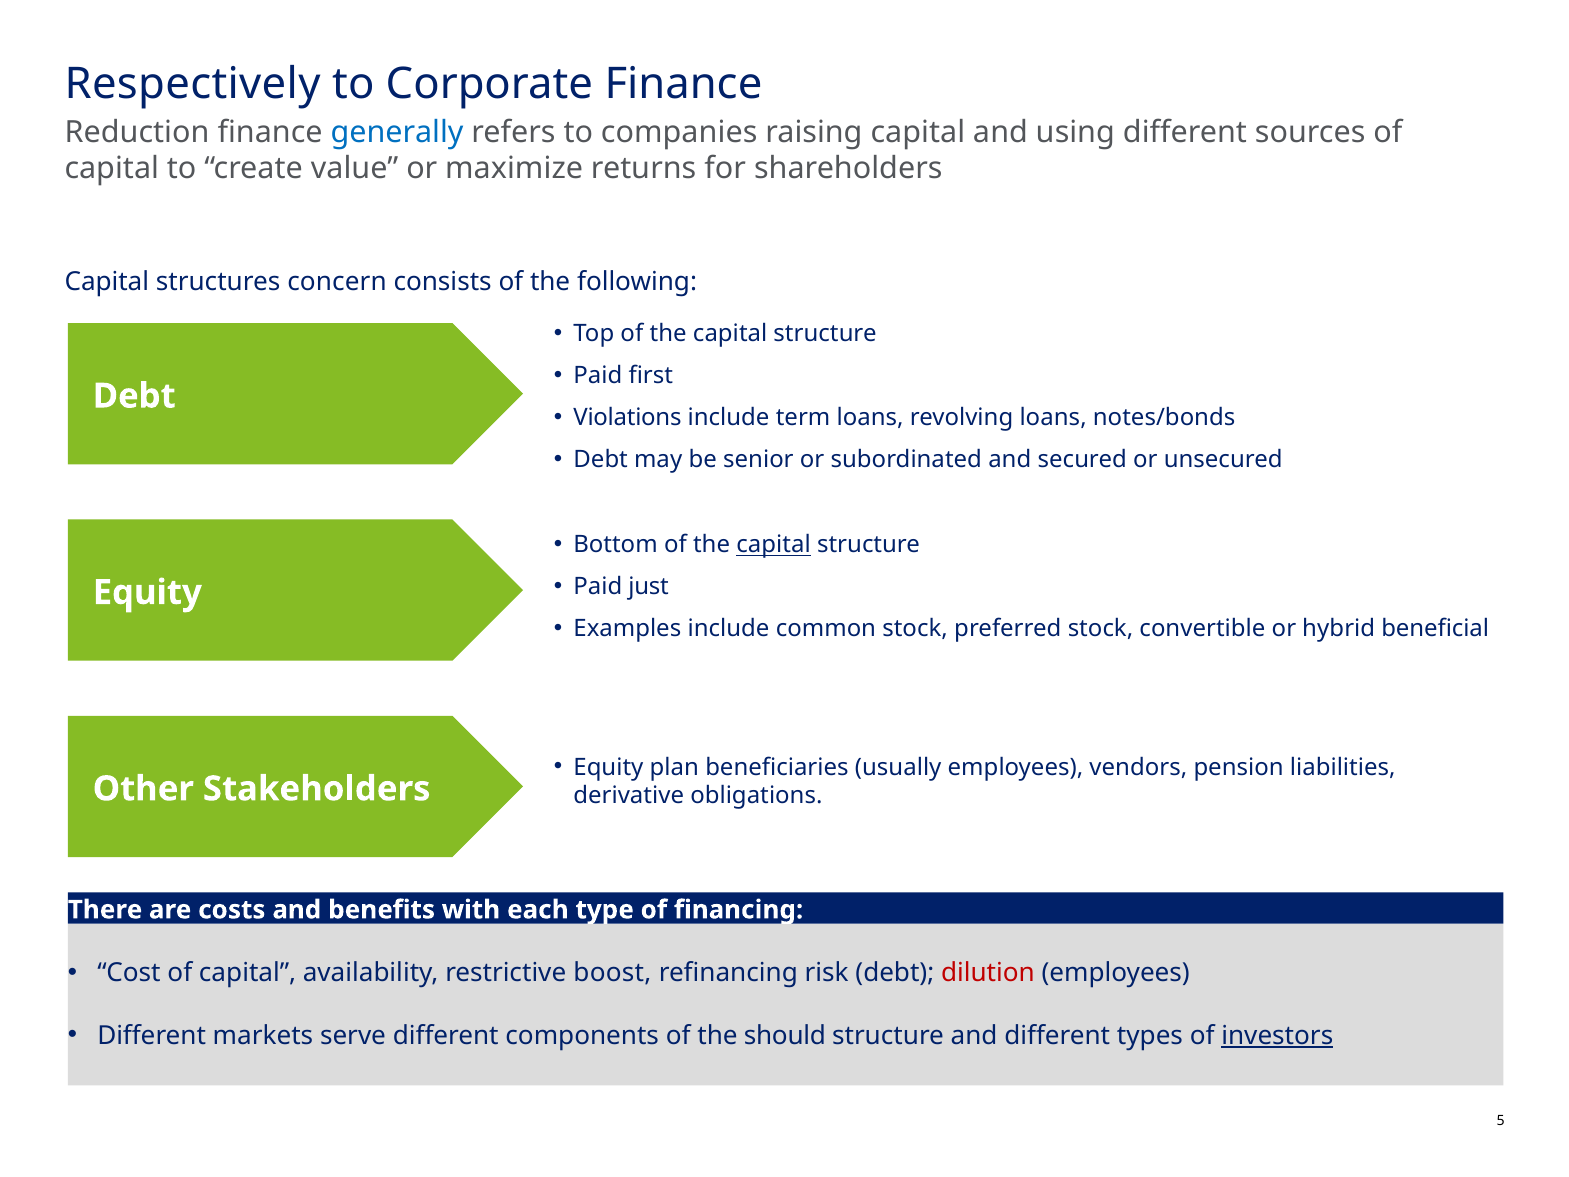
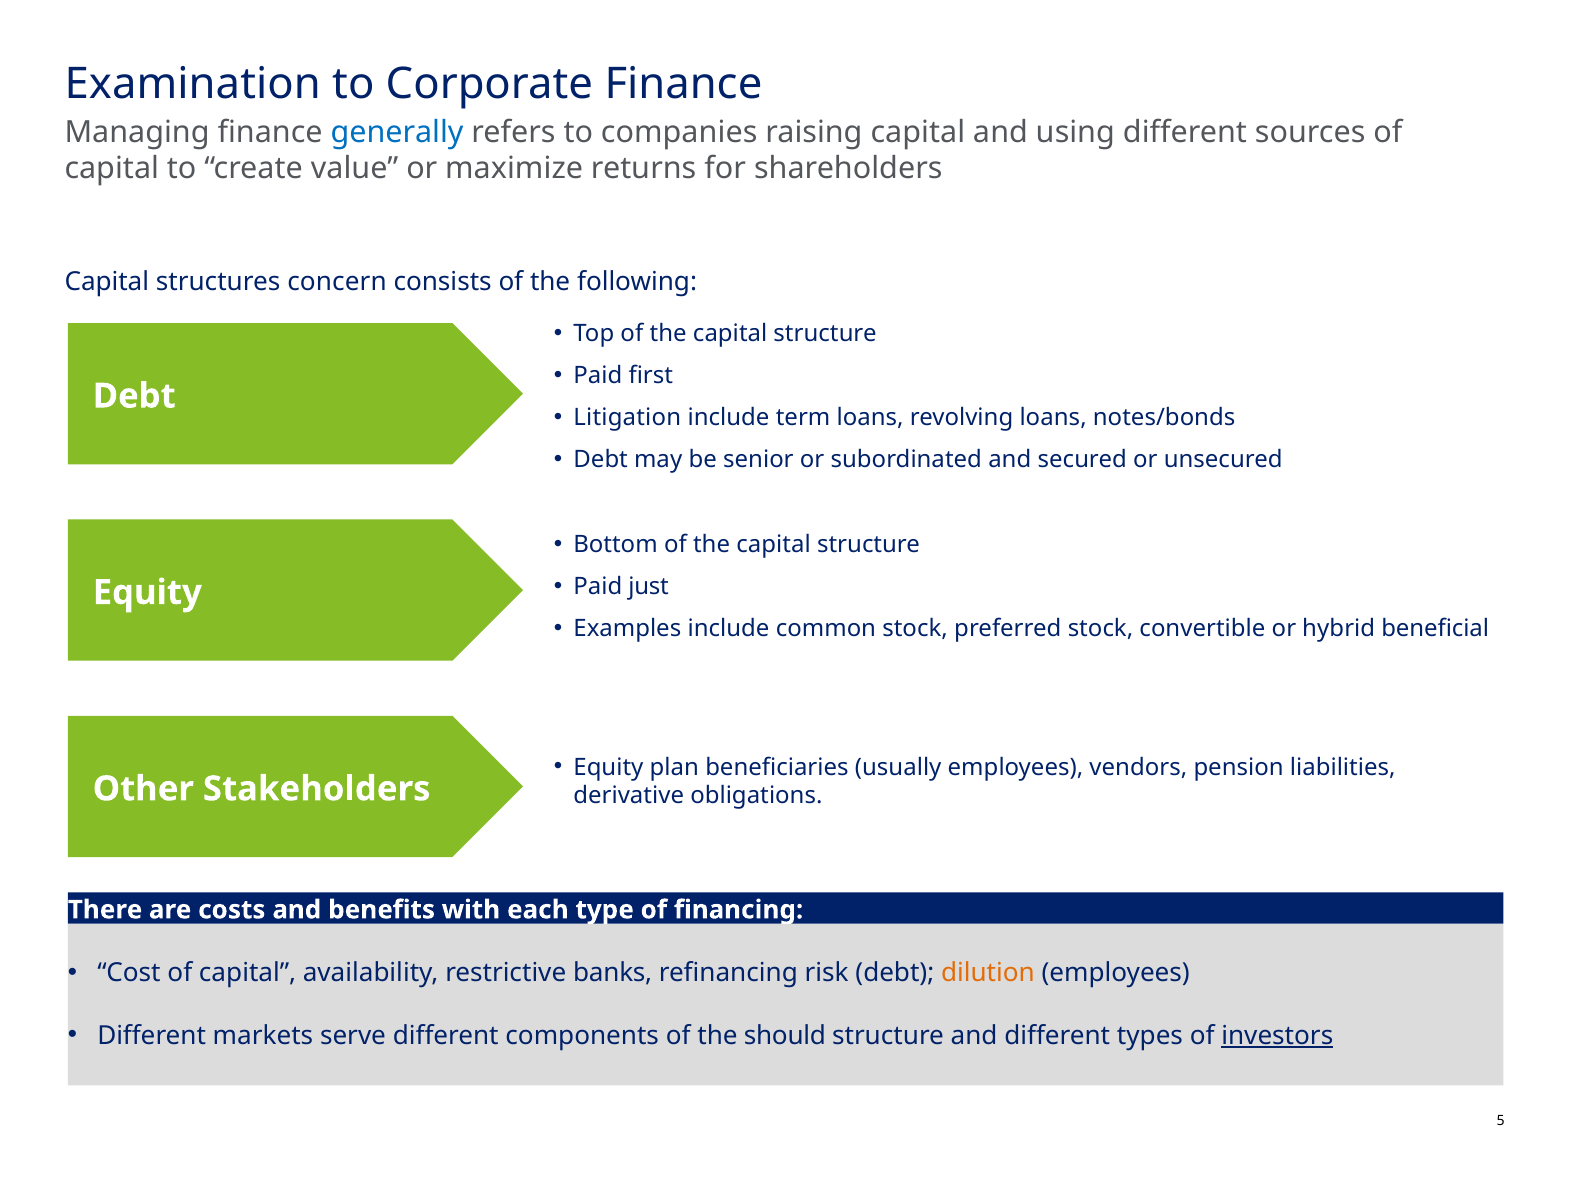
Respectively: Respectively -> Examination
Reduction: Reduction -> Managing
Violations: Violations -> Litigation
capital at (774, 545) underline: present -> none
boost: boost -> banks
dilution colour: red -> orange
